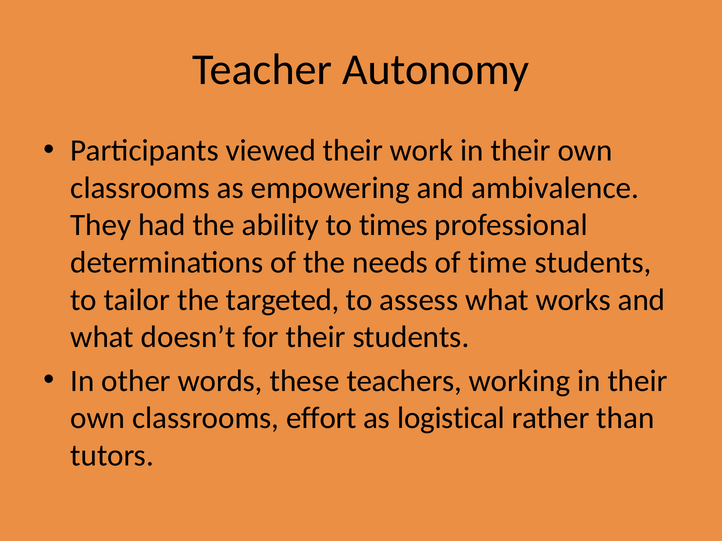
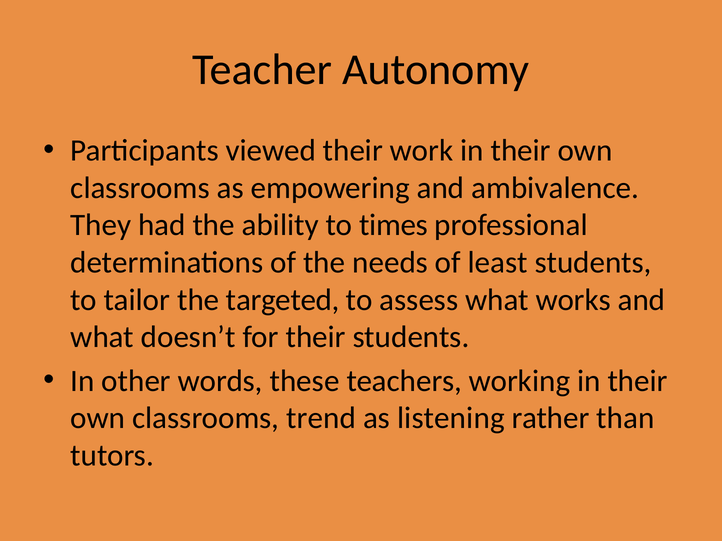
time: time -> least
effort: effort -> trend
logistical: logistical -> listening
